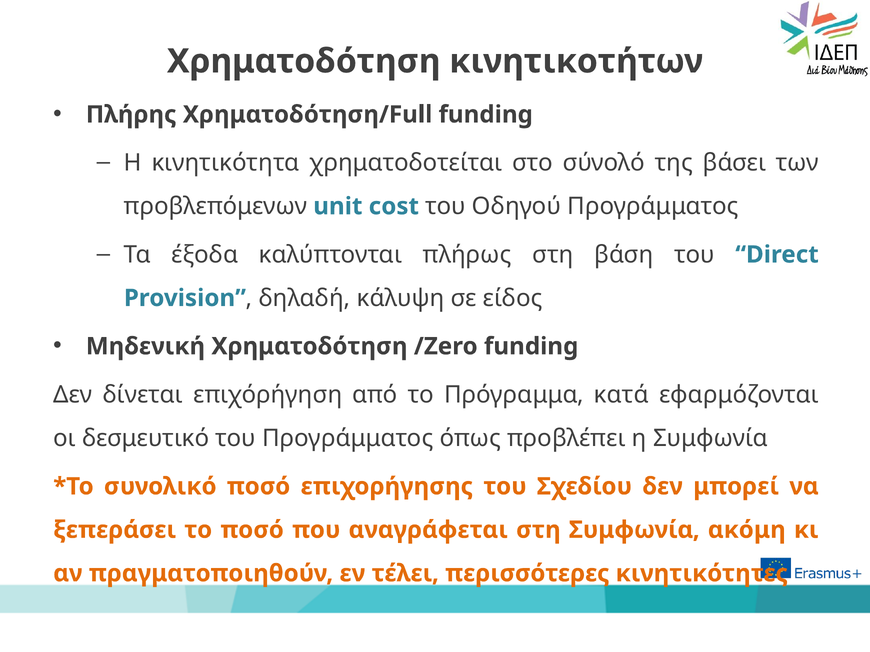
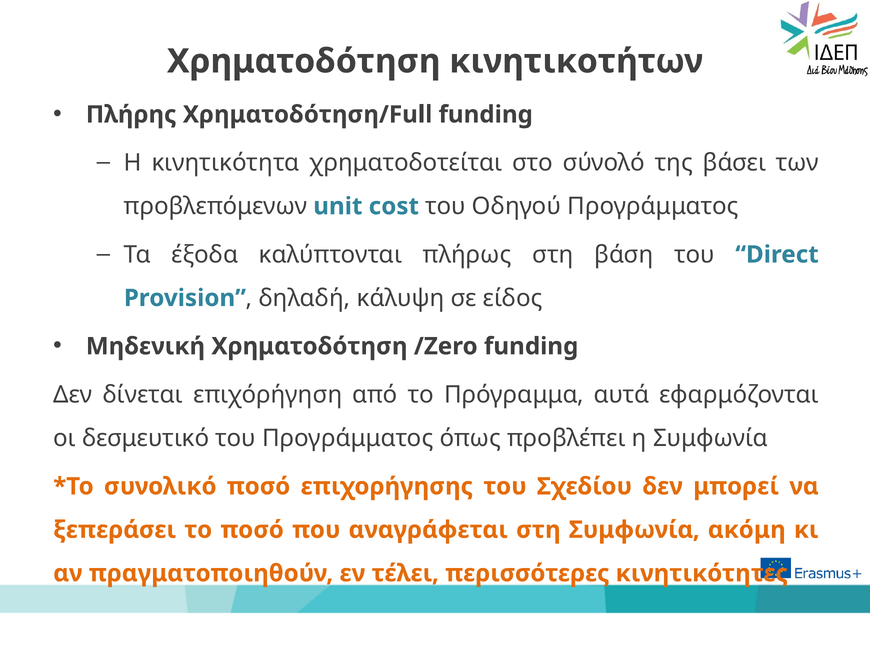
κατά: κατά -> αυτά
